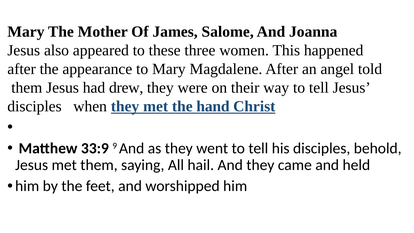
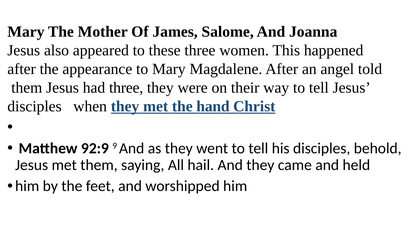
had drew: drew -> three
33:9: 33:9 -> 92:9
